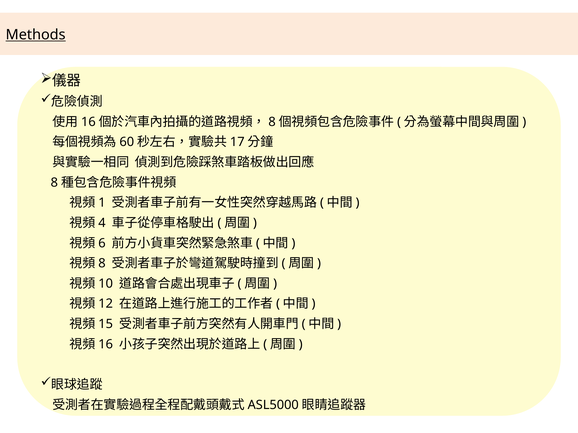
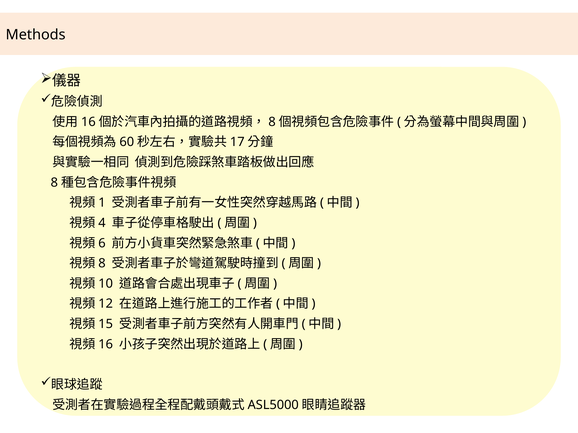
Methods underline: present -> none
